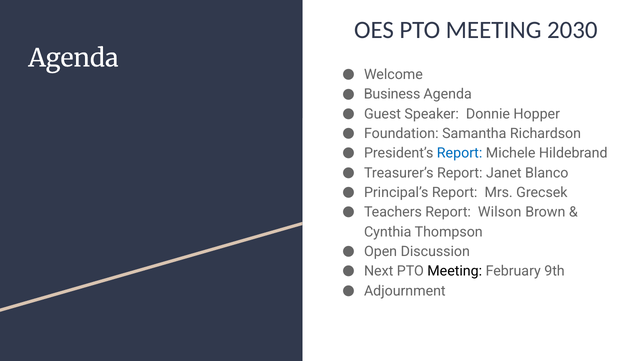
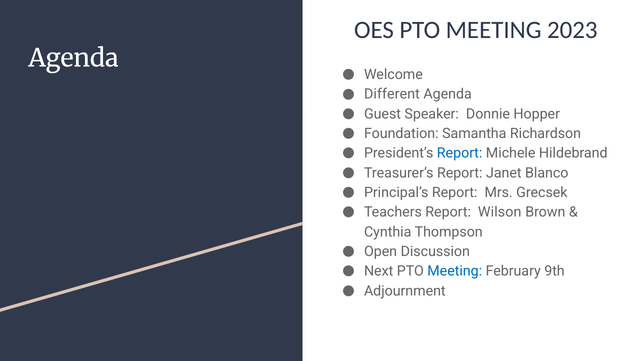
2030: 2030 -> 2023
Business: Business -> Different
Meeting at (455, 271) colour: black -> blue
